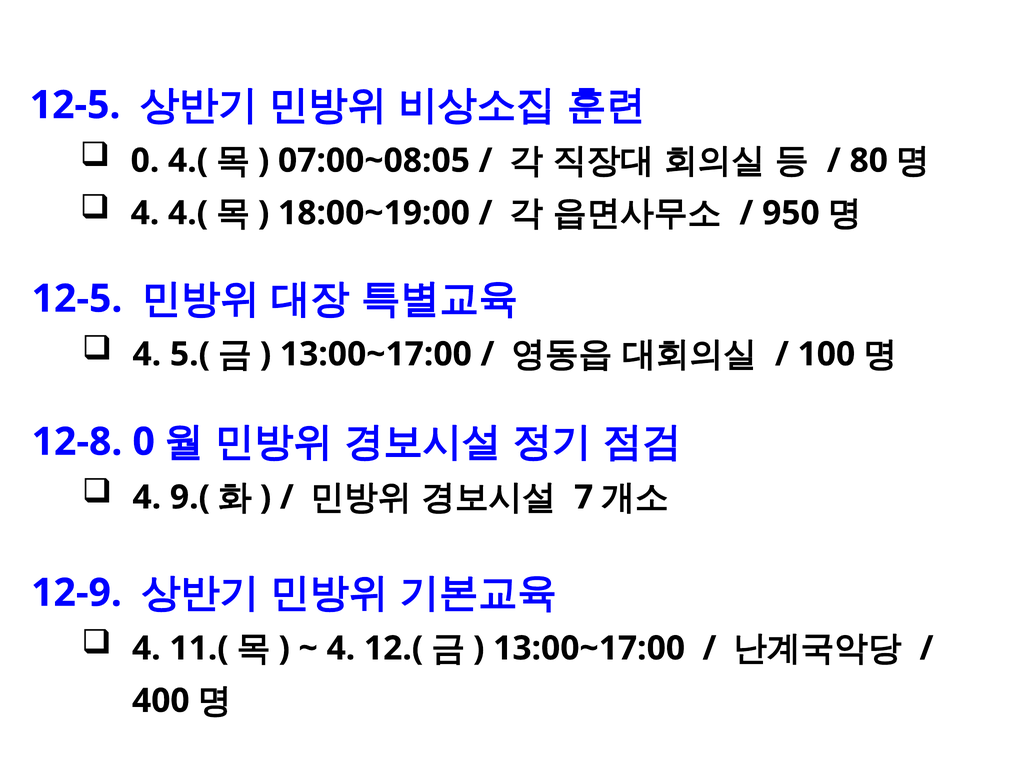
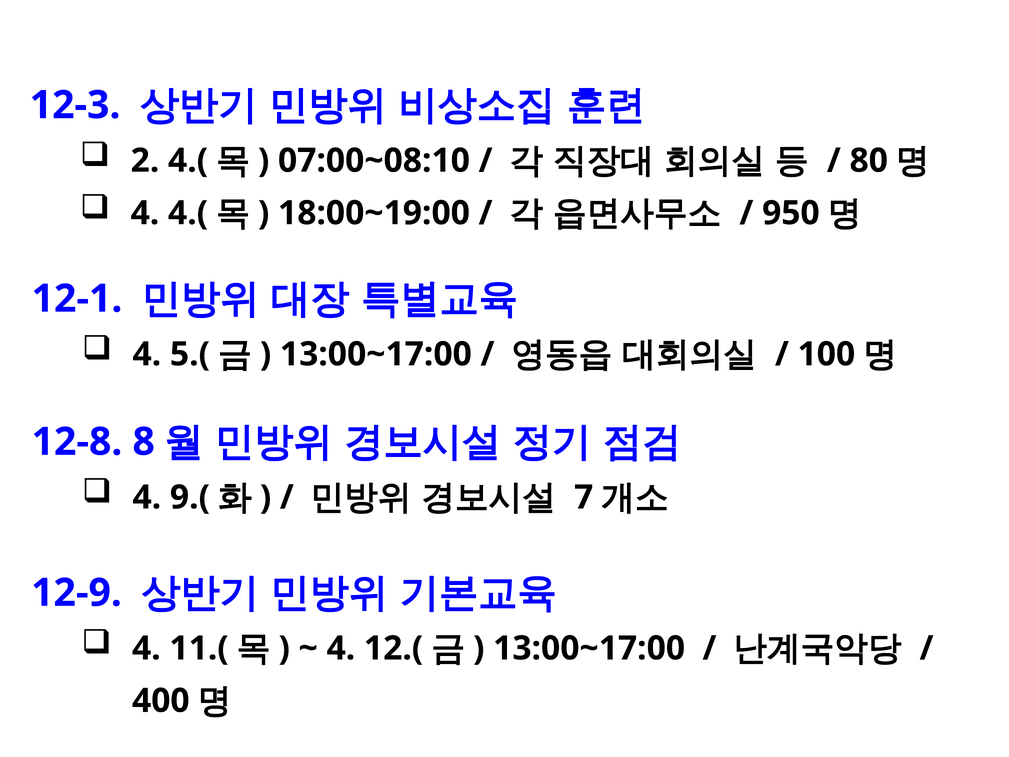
12-5 at (75, 105): 12-5 -> 12-3
0 at (145, 161): 0 -> 2
07:00~08:05: 07:00~08:05 -> 07:00~08:10
12-5 at (77, 299): 12-5 -> 12-1
12-8 0: 0 -> 8
